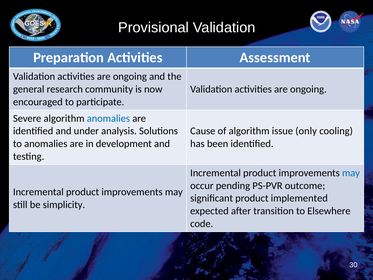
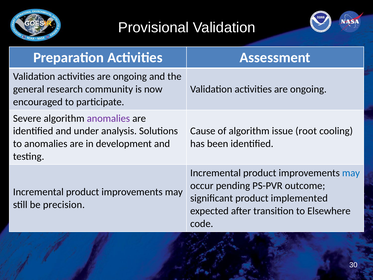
anomalies at (108, 118) colour: blue -> purple
only: only -> root
simplicity: simplicity -> precision
